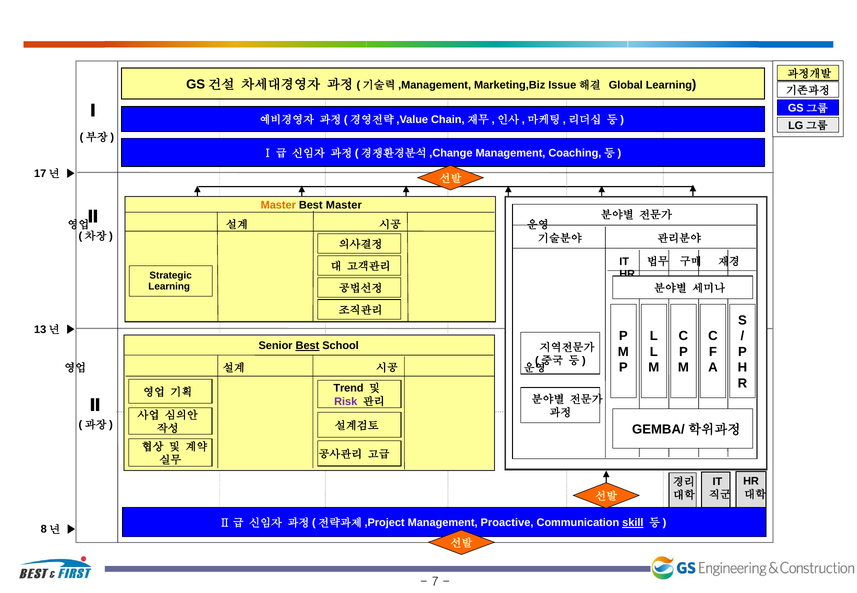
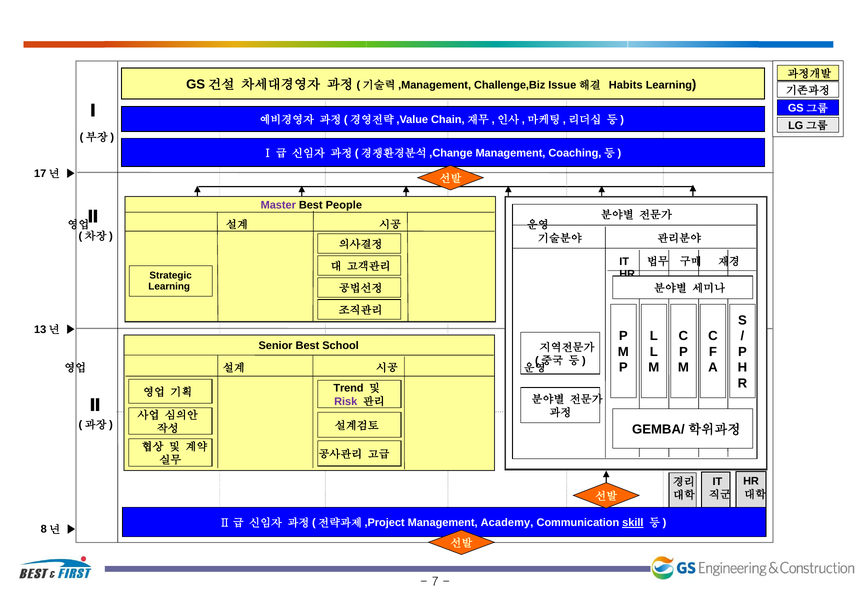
Marketing,Biz: Marketing,Biz -> Challenge,Biz
Global: Global -> Habits
Master at (278, 205) colour: orange -> purple
Best Master: Master -> People
Best at (307, 346) underline: present -> none
Proactive: Proactive -> Academy
